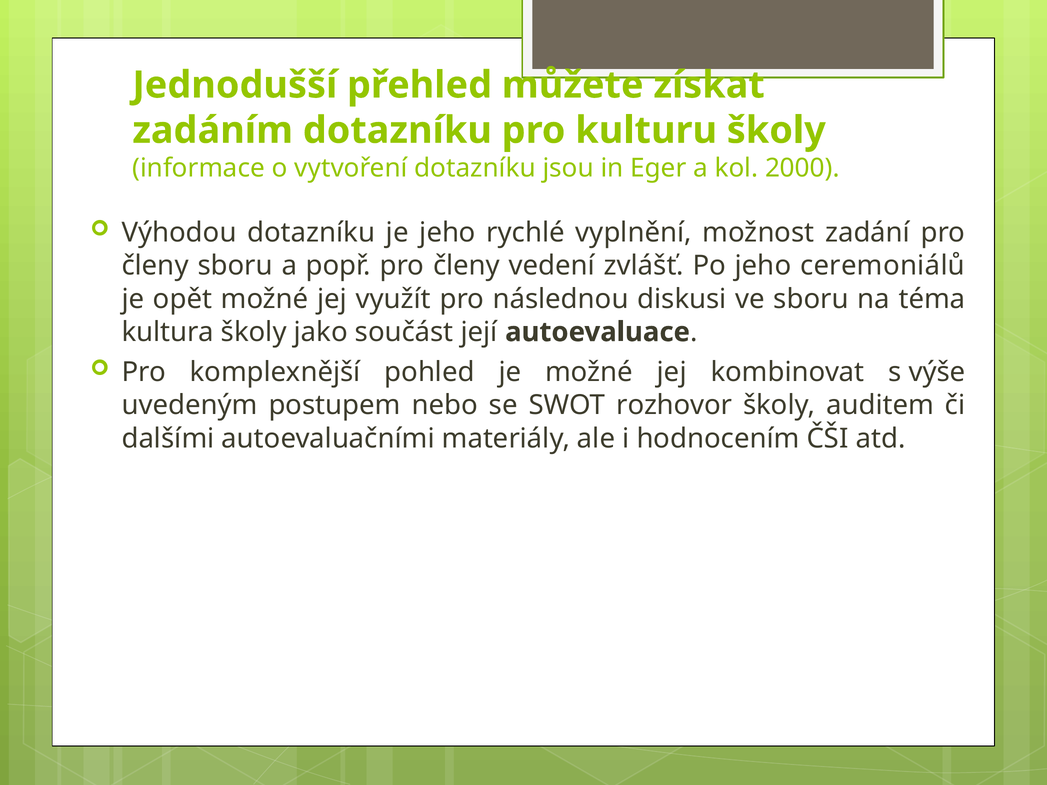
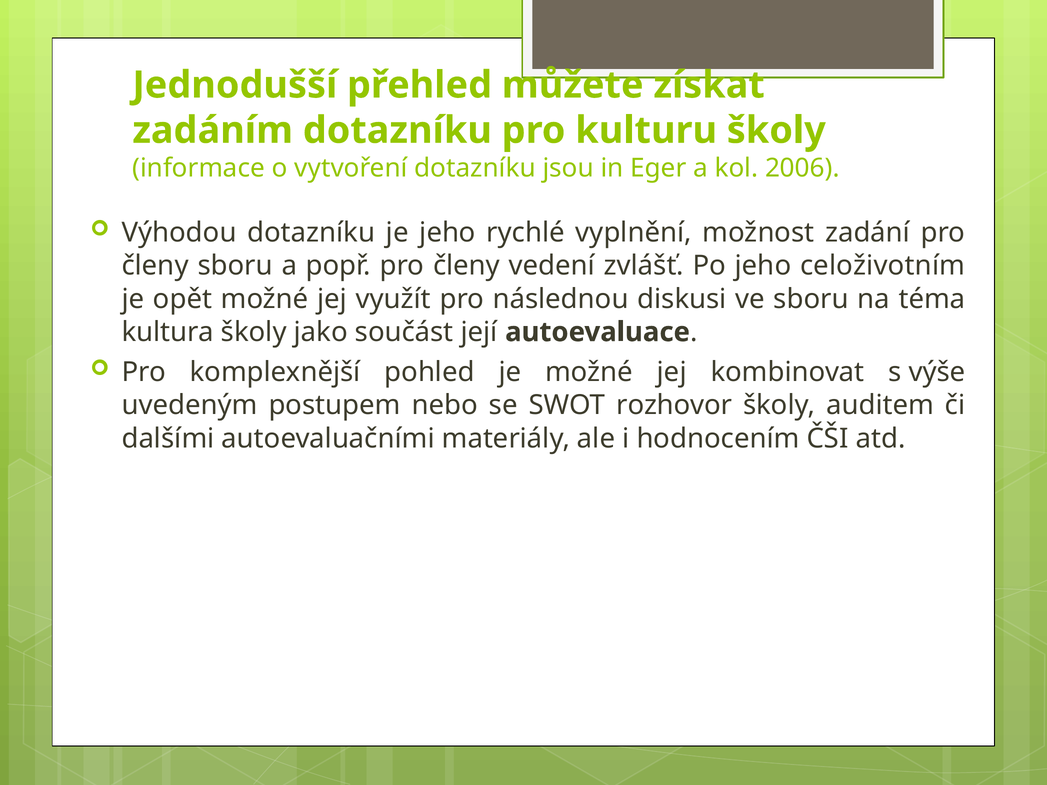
2000: 2000 -> 2006
ceremoniálů: ceremoniálů -> celoživotním
